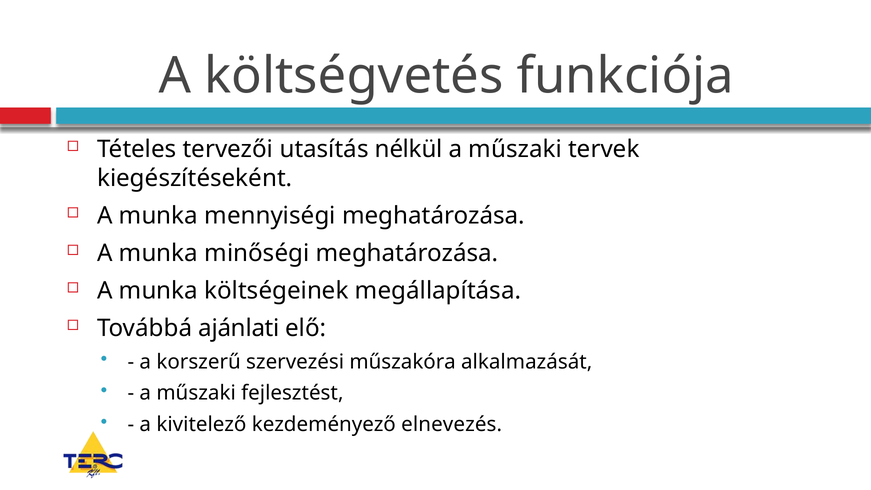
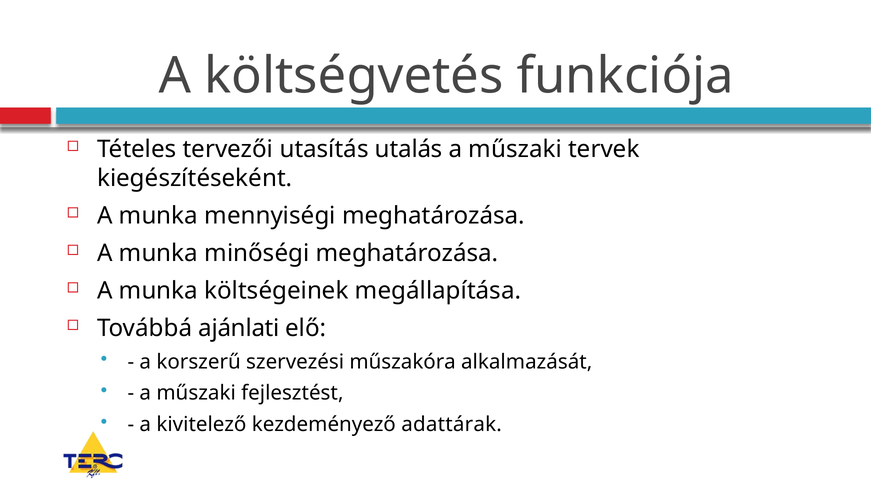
nélkül: nélkül -> utalás
elnevezés: elnevezés -> adattárak
